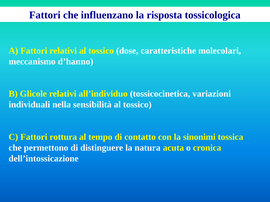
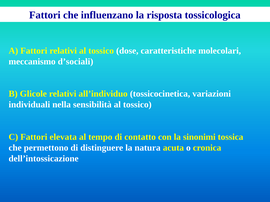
d’hanno: d’hanno -> d’sociali
rottura: rottura -> elevata
